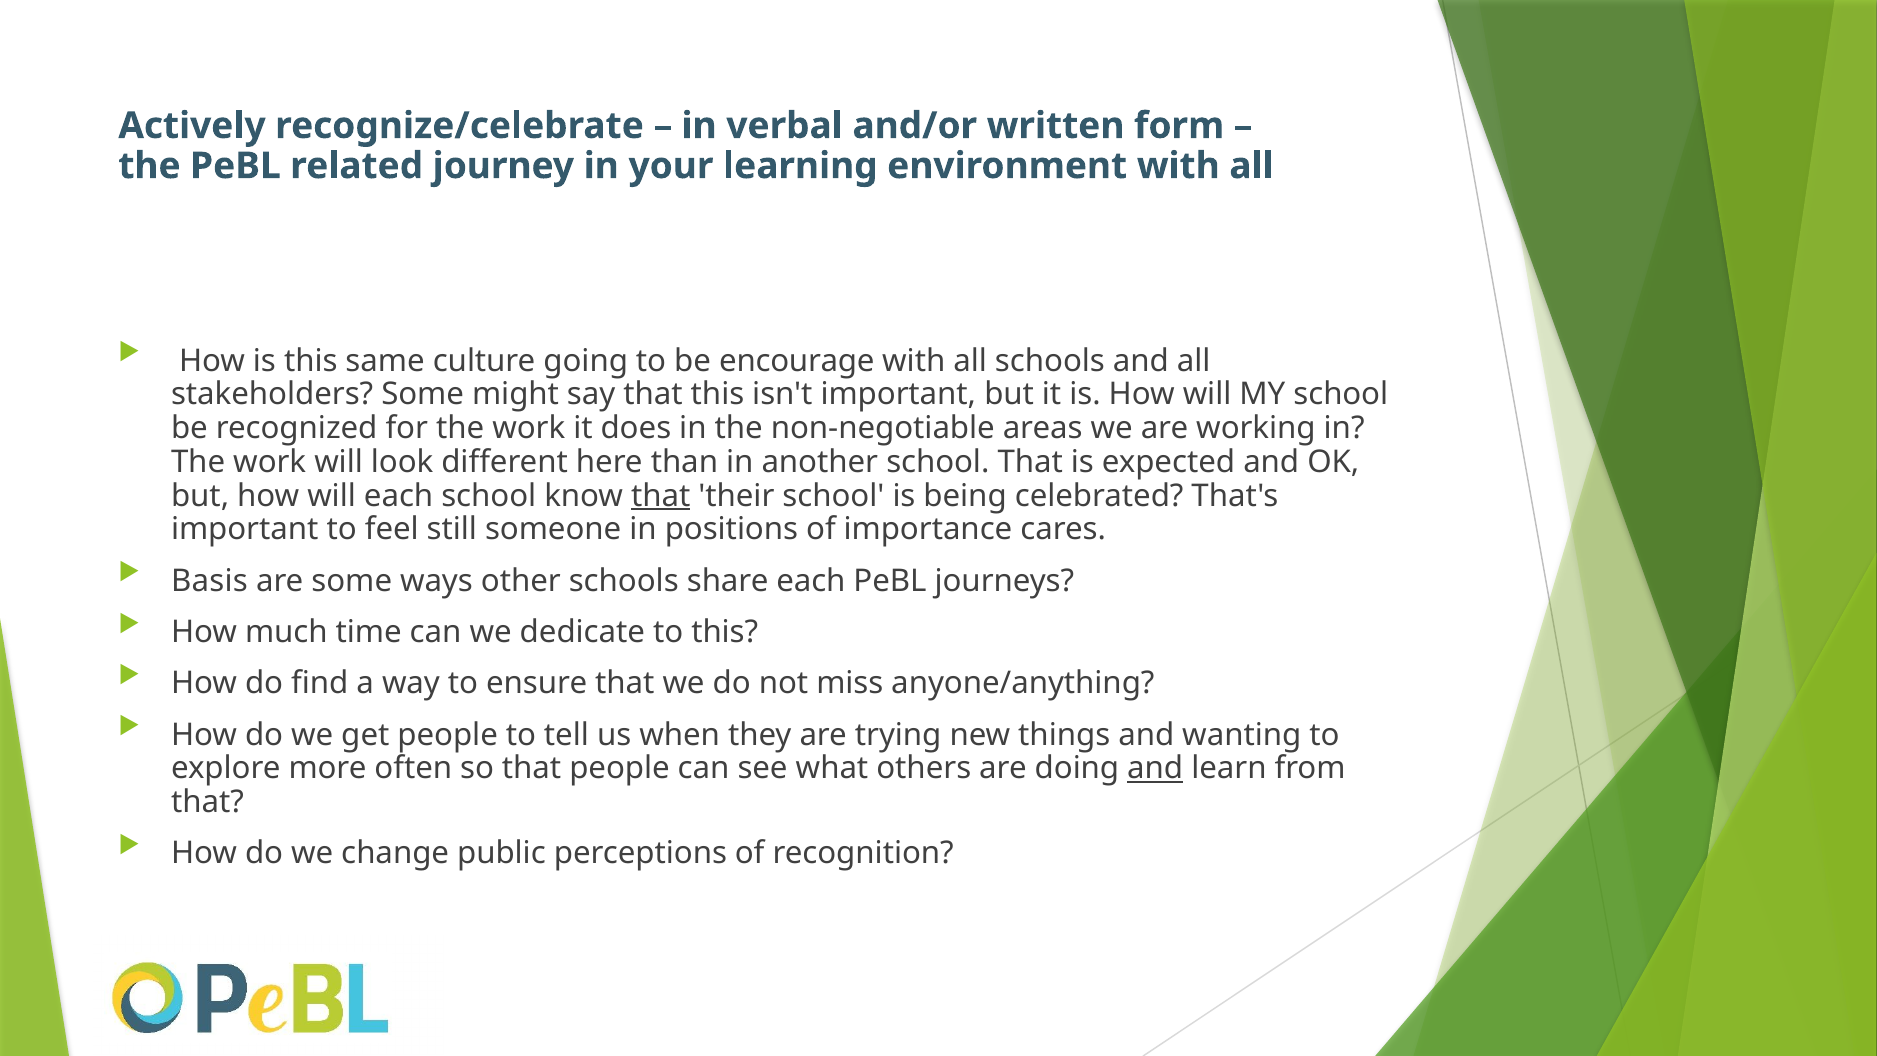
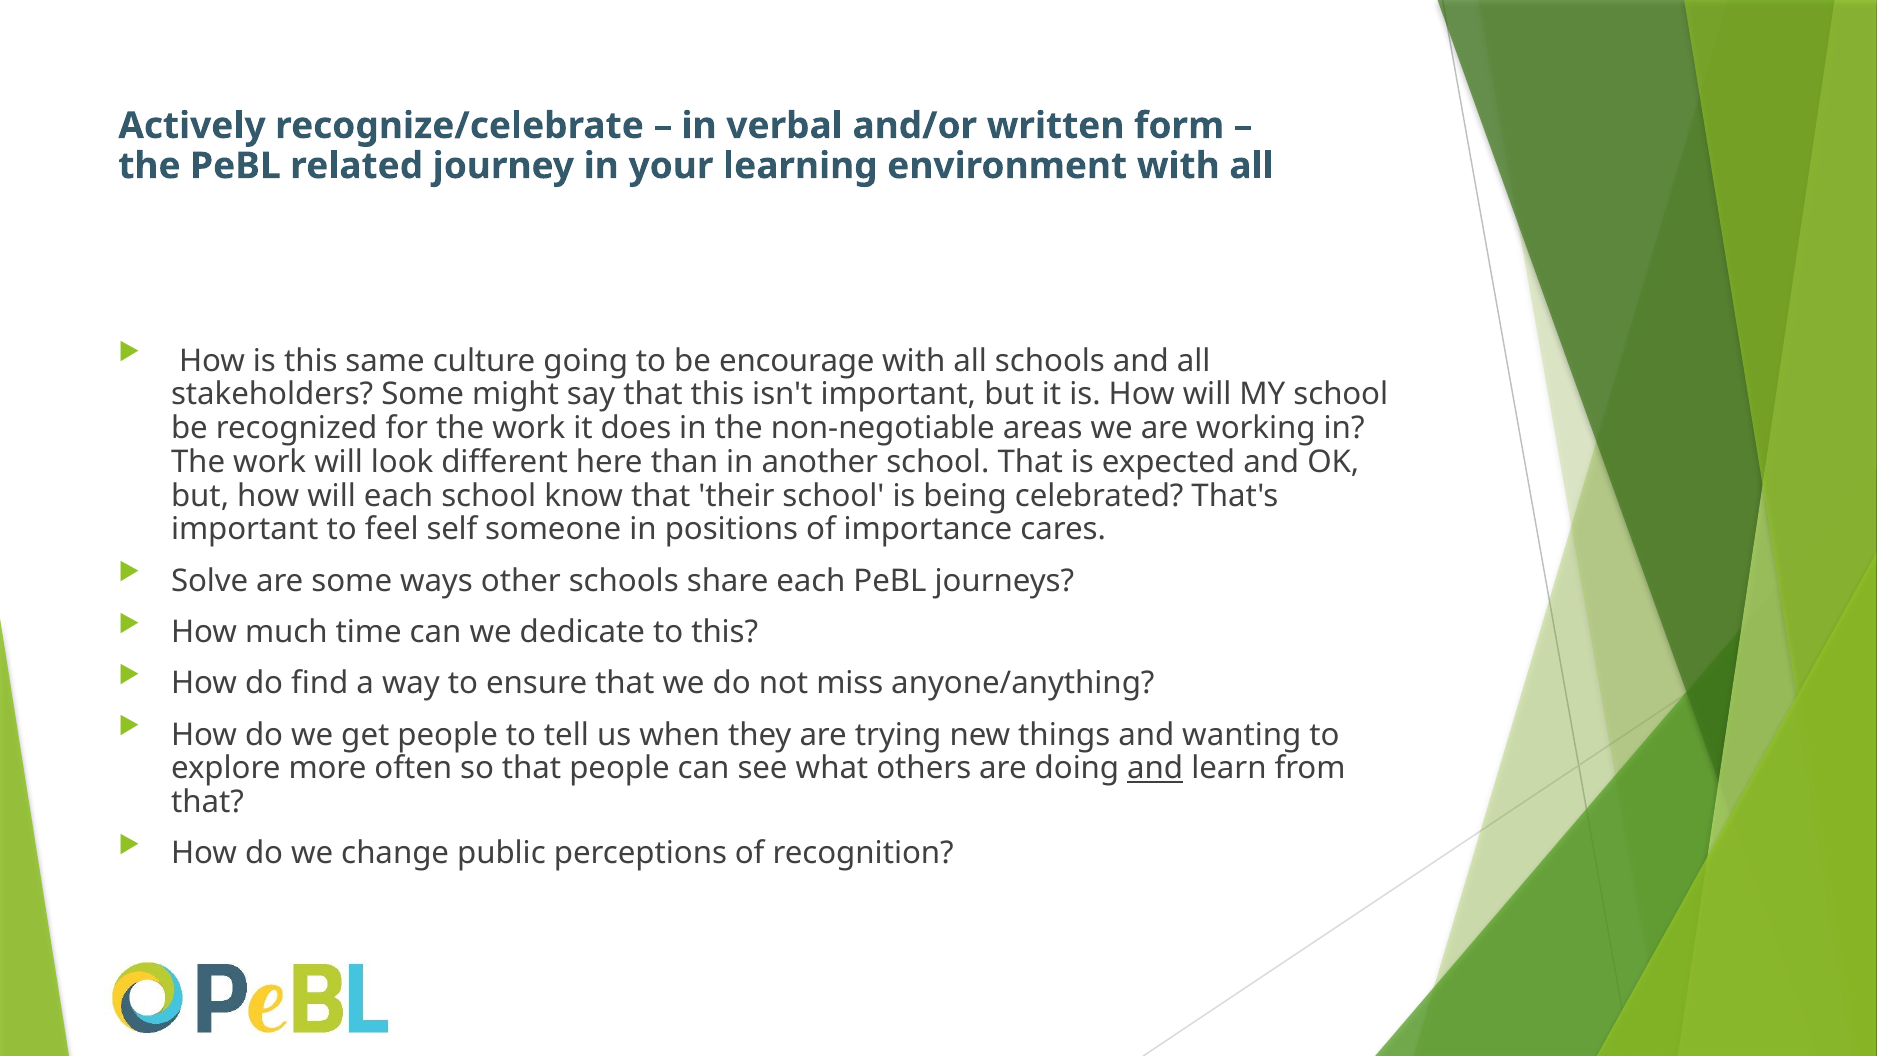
that at (661, 496) underline: present -> none
still: still -> self
Basis: Basis -> Solve
